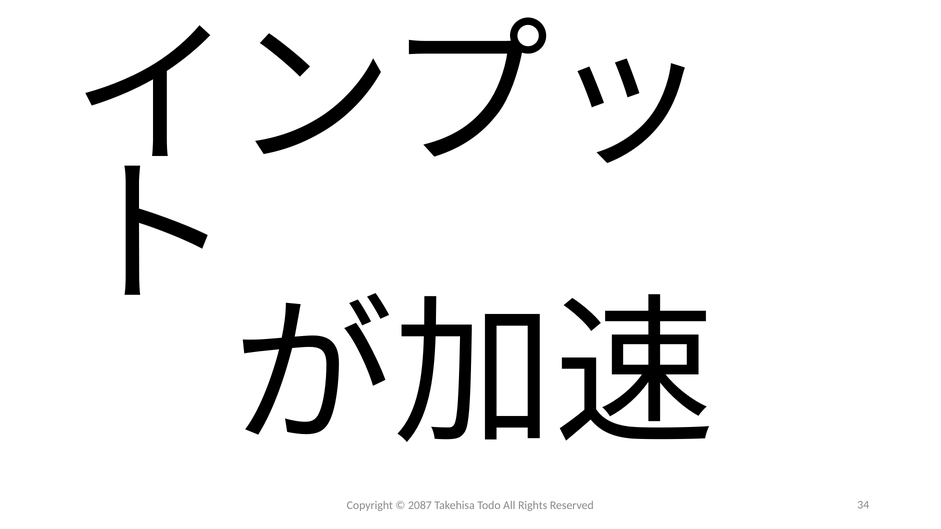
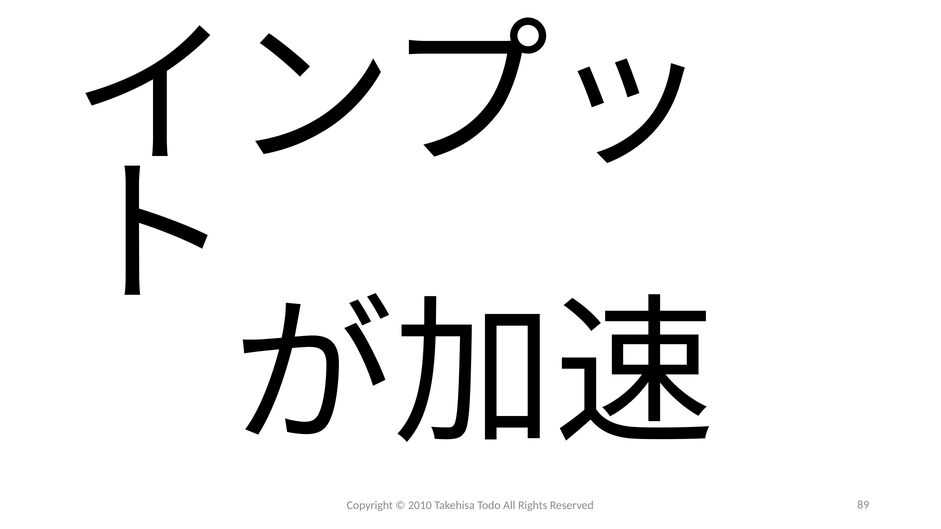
2087: 2087 -> 2010
34: 34 -> 89
